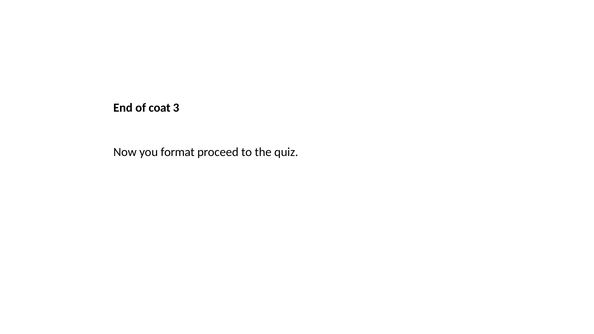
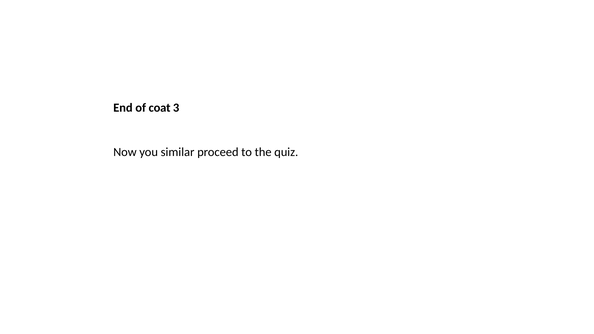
format: format -> similar
